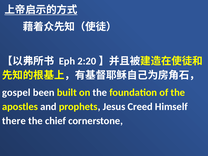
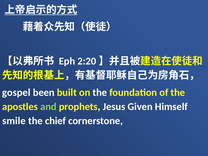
and colour: white -> light green
Creed: Creed -> Given
there: there -> smile
